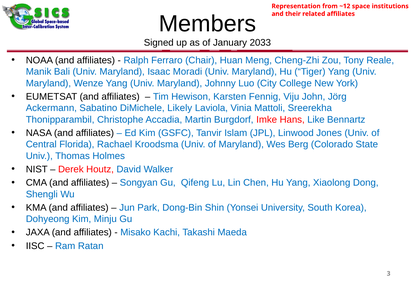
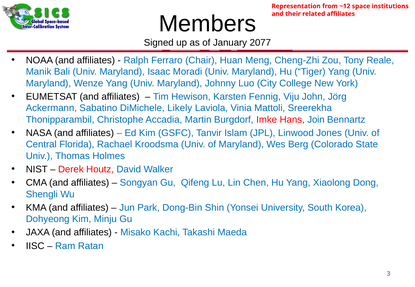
2033: 2033 -> 2077
Like: Like -> Join
